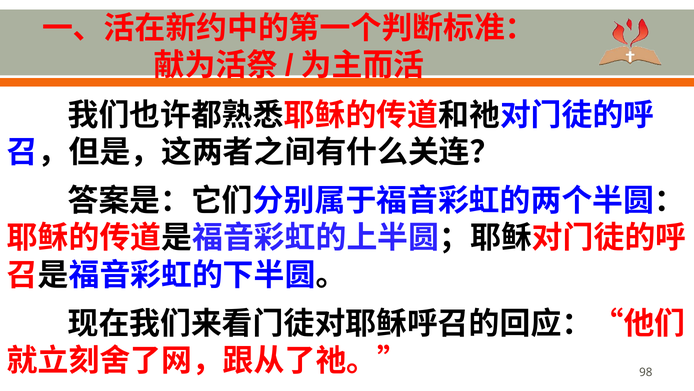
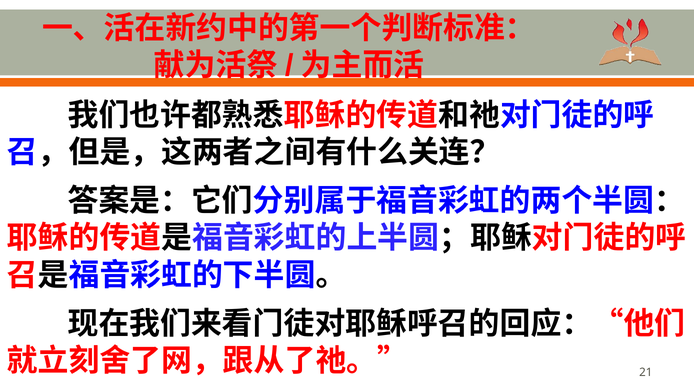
98: 98 -> 21
